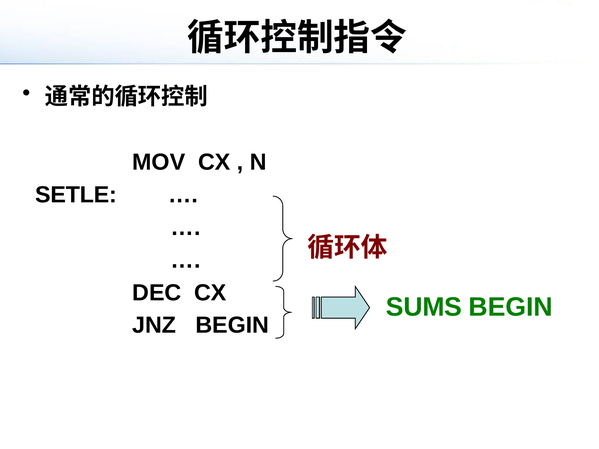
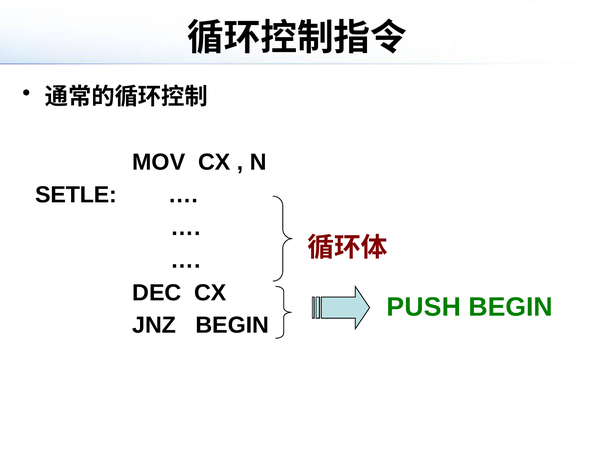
SUMS: SUMS -> PUSH
